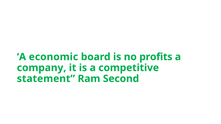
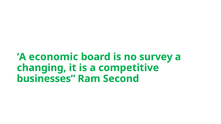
profits: profits -> survey
company: company -> changing
statement: statement -> businesses
